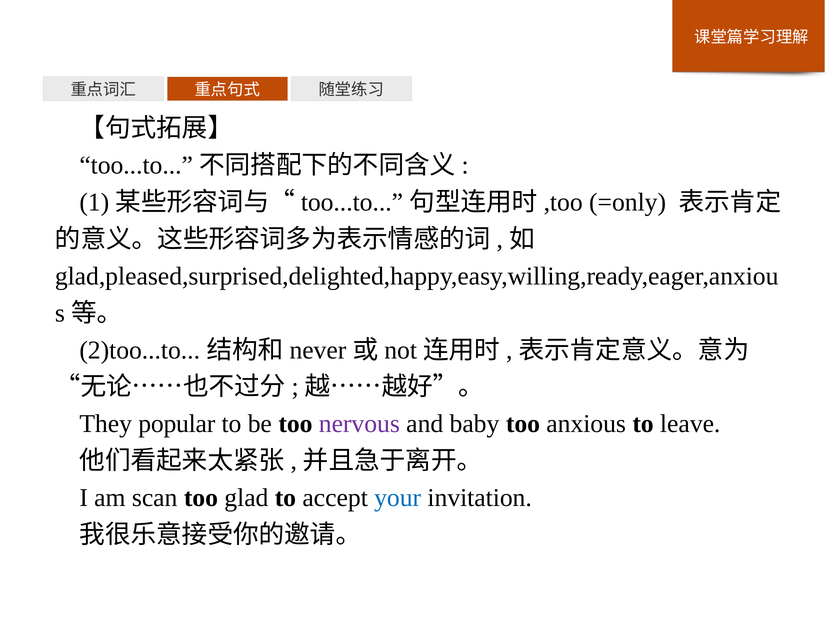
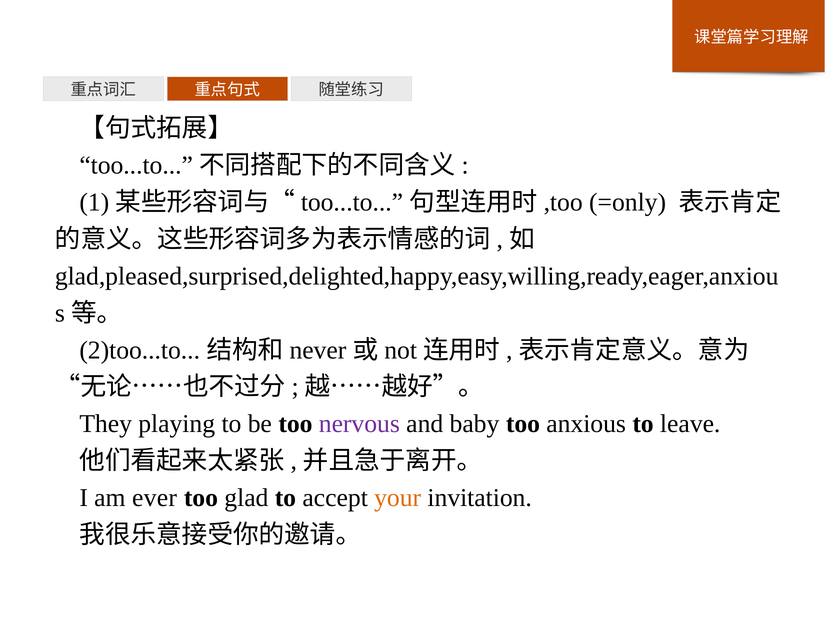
popular: popular -> playing
scan: scan -> ever
your colour: blue -> orange
